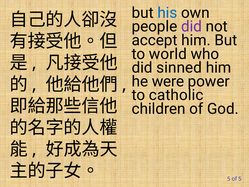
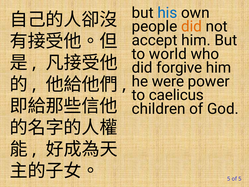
did at (191, 27) colour: purple -> orange
sinned: sinned -> forgive
catholic: catholic -> caelicus
